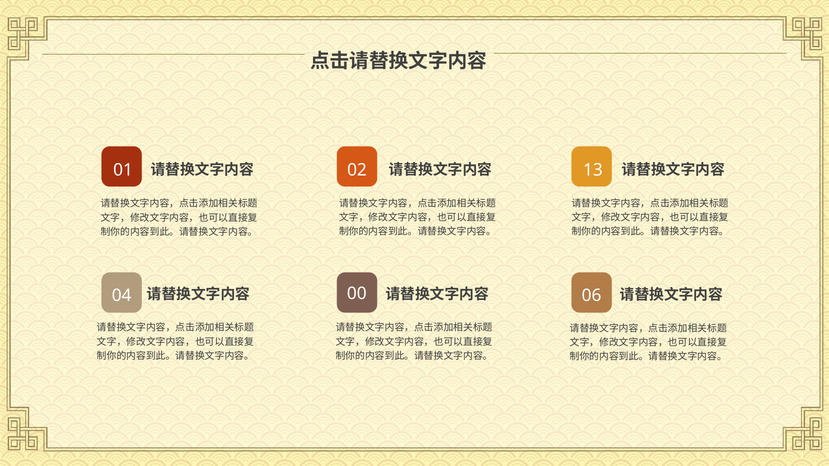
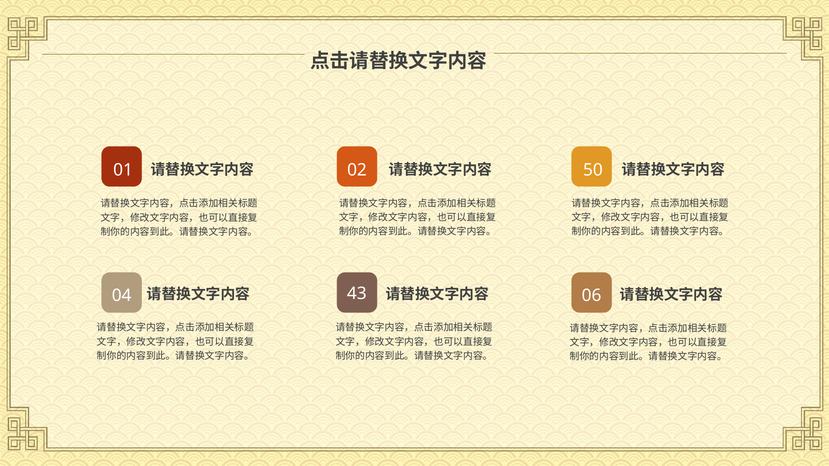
13: 13 -> 50
00: 00 -> 43
